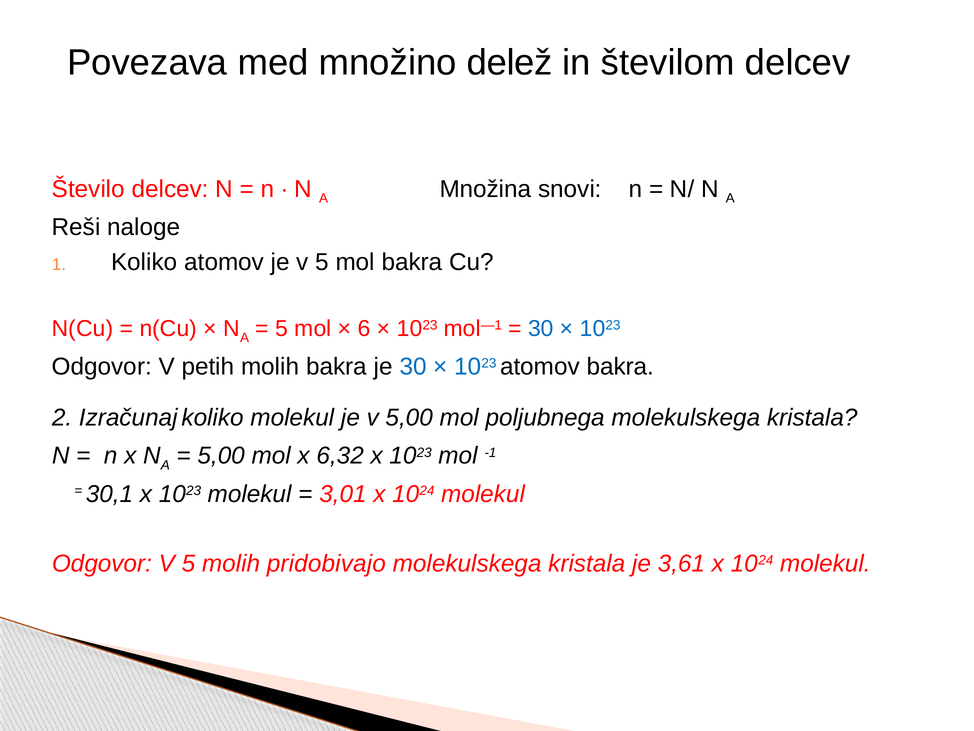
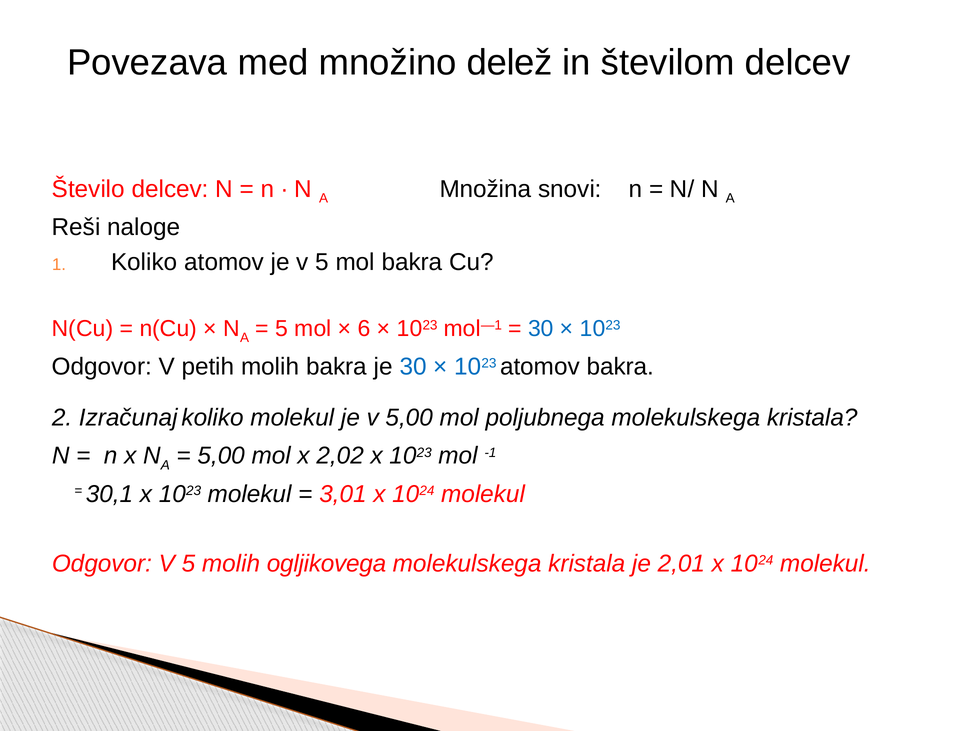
6,32: 6,32 -> 2,02
pridobivajo: pridobivajo -> ogljikovega
3,61: 3,61 -> 2,01
